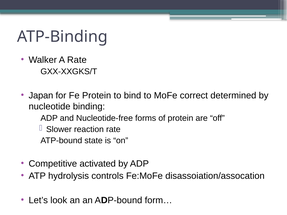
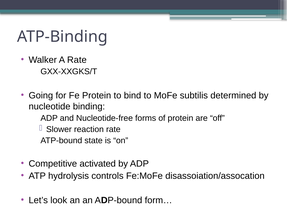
Japan: Japan -> Going
correct: correct -> subtilis
